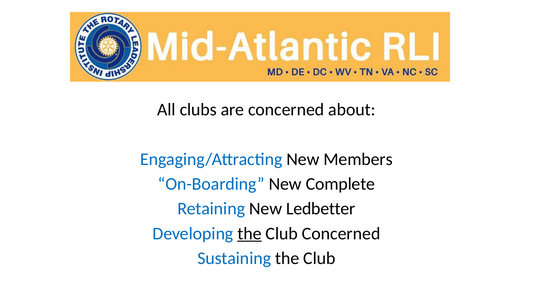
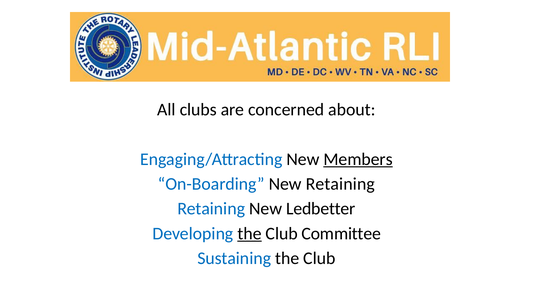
Members underline: none -> present
New Complete: Complete -> Retaining
Club Concerned: Concerned -> Committee
